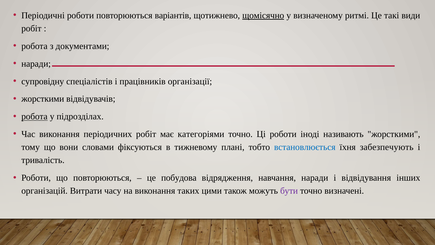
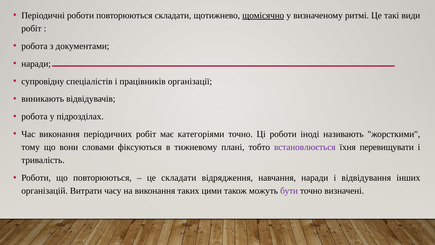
повторюються варіантів: варіантів -> складати
жорсткими at (43, 99): жорсткими -> виникають
робота at (34, 116) underline: present -> none
встановлюється colour: blue -> purple
забезпечують: забезпечують -> перевищувати
це побудова: побудова -> складати
